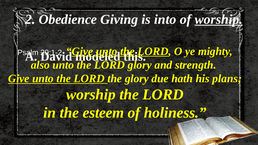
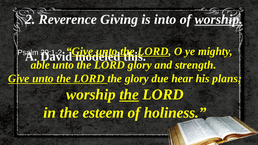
Obedience: Obedience -> Reverence
also: also -> able
hath: hath -> hear
the at (129, 95) underline: none -> present
